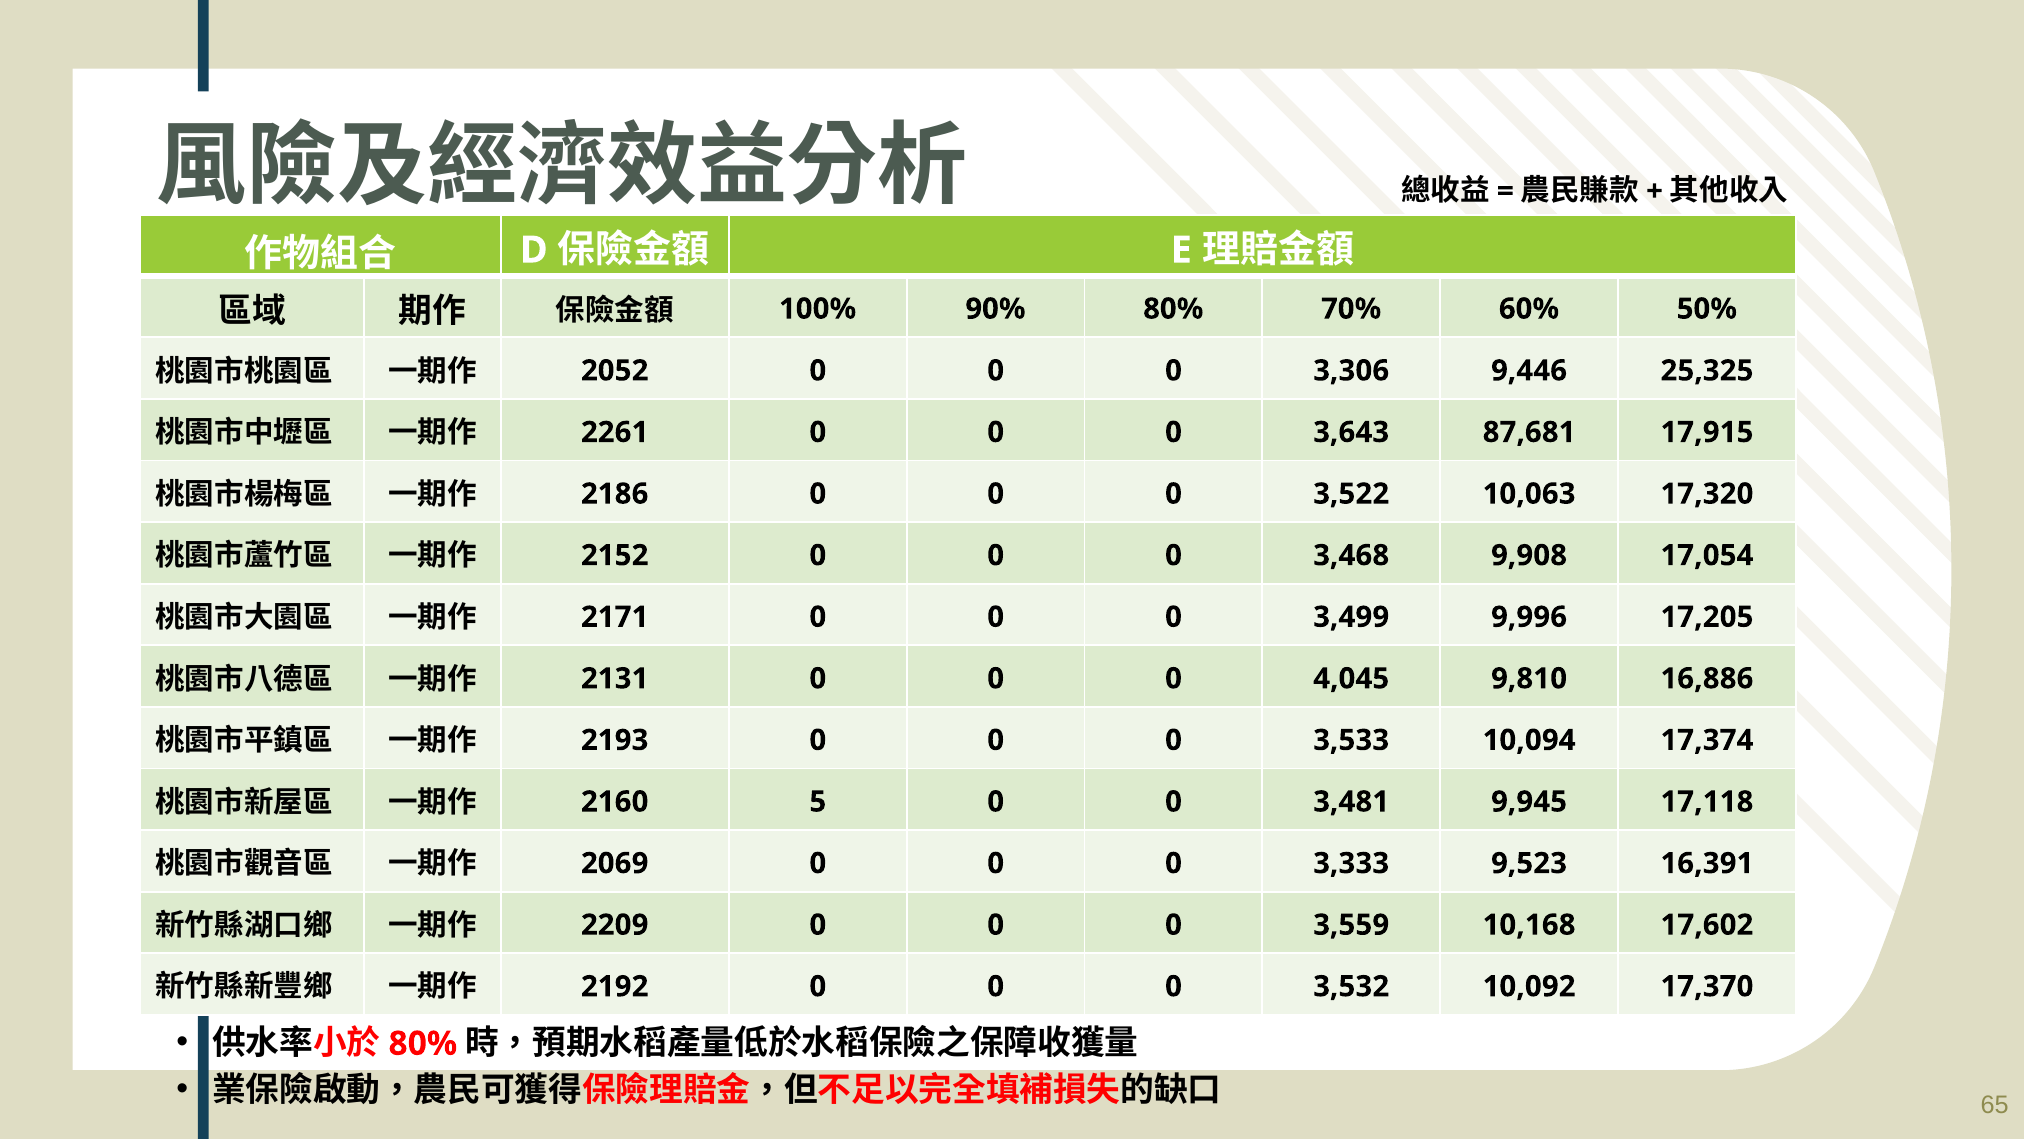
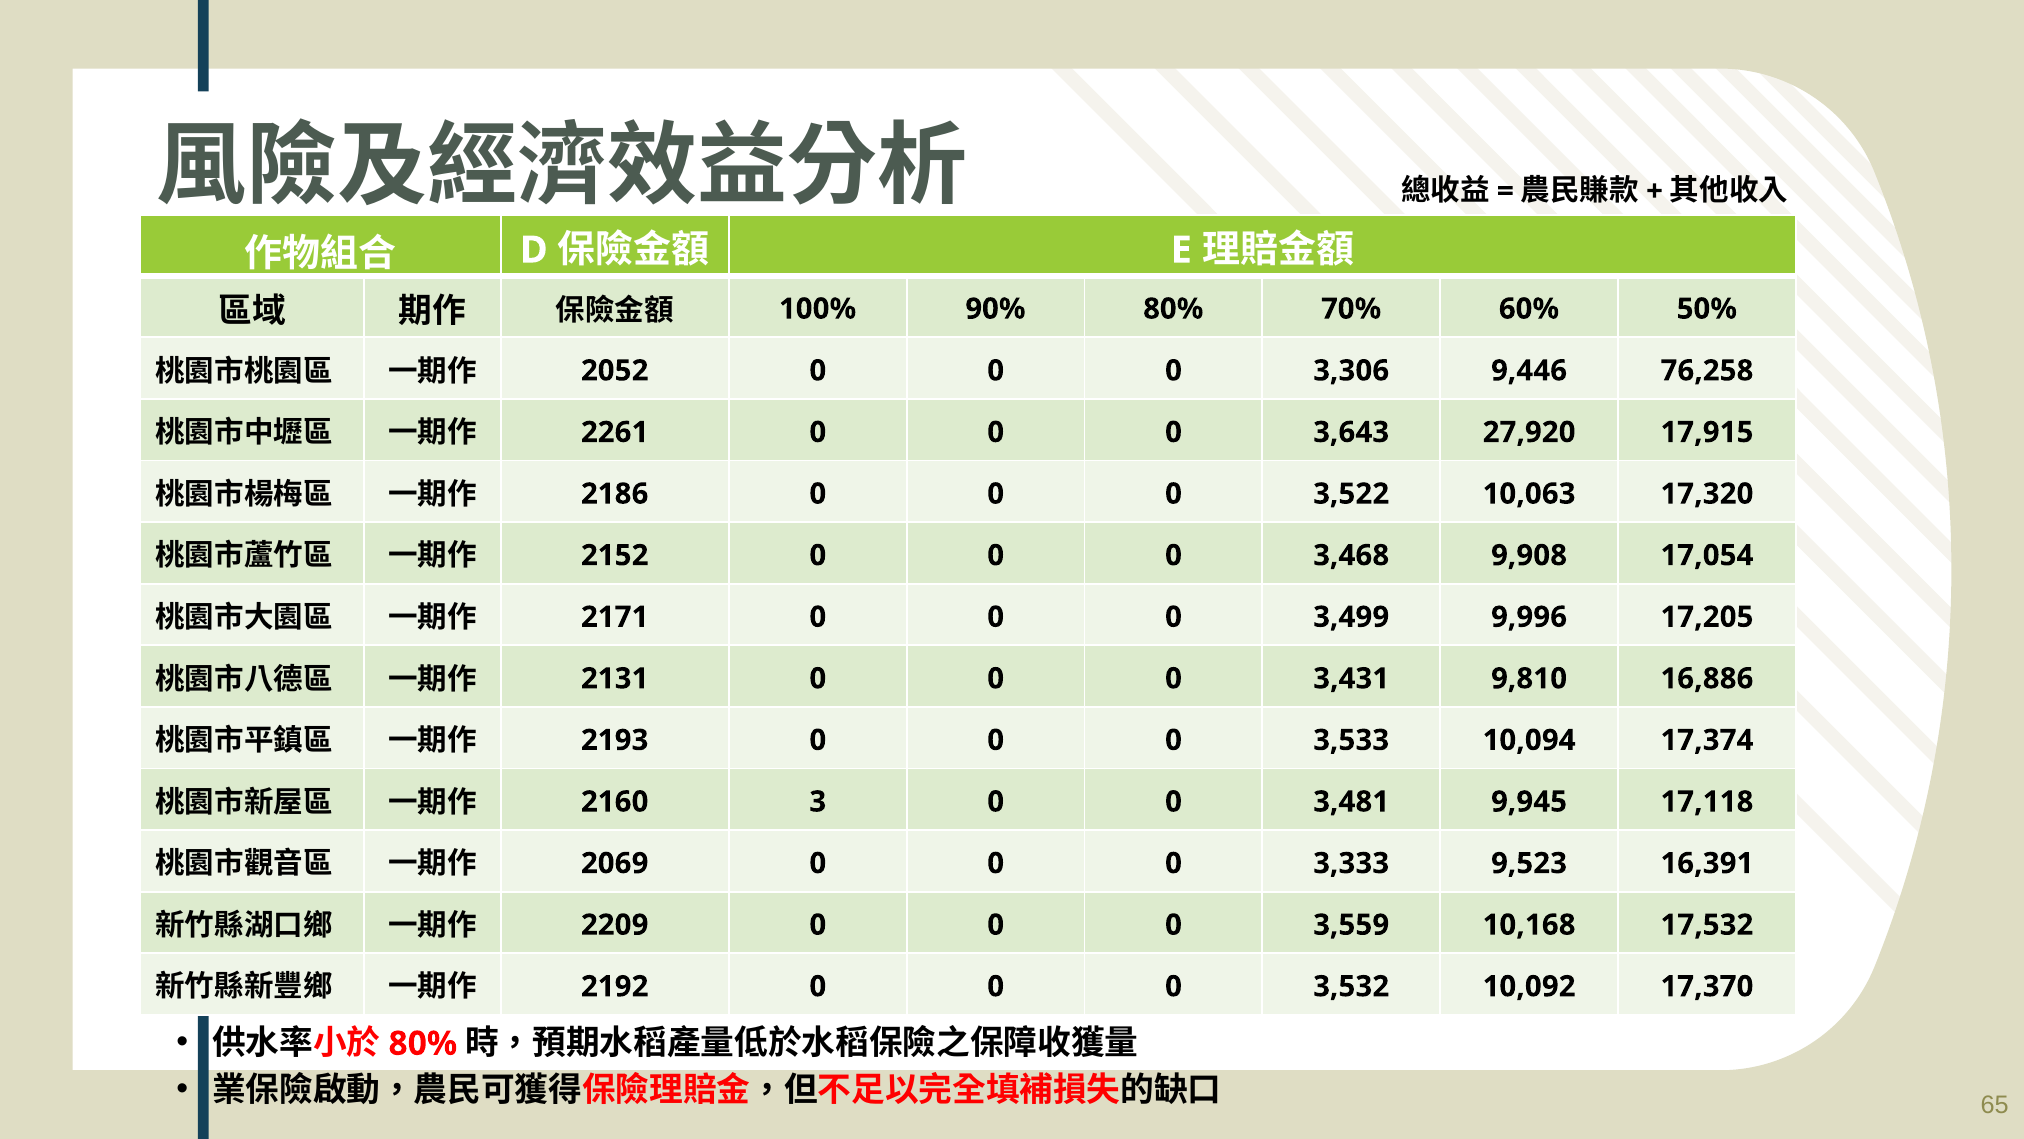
25,325: 25,325 -> 76,258
87,681: 87,681 -> 27,920
4,045: 4,045 -> 3,431
5: 5 -> 3
17,602: 17,602 -> 17,532
